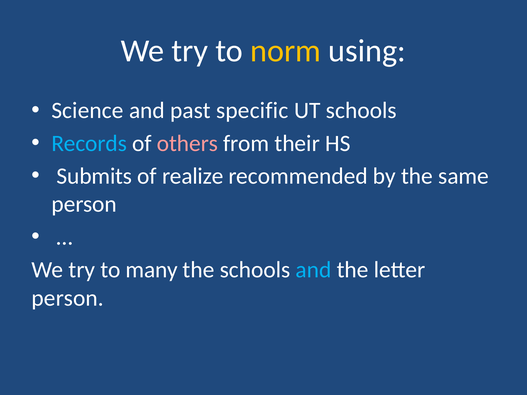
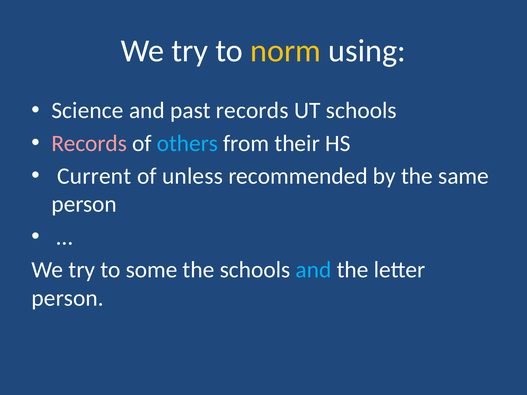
past specific: specific -> records
Records at (89, 143) colour: light blue -> pink
others colour: pink -> light blue
Submits: Submits -> Current
realize: realize -> unless
many: many -> some
